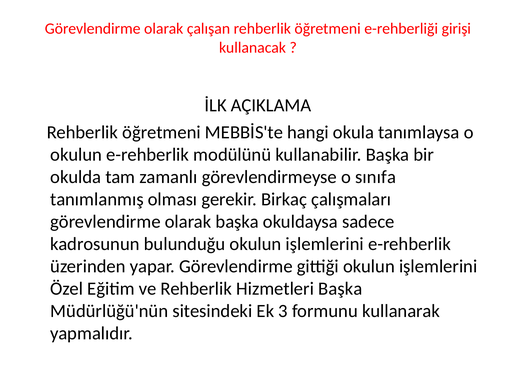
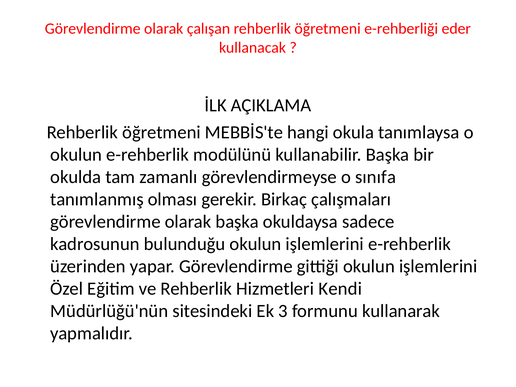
girişi: girişi -> eder
Hizmetleri Başka: Başka -> Kendi
